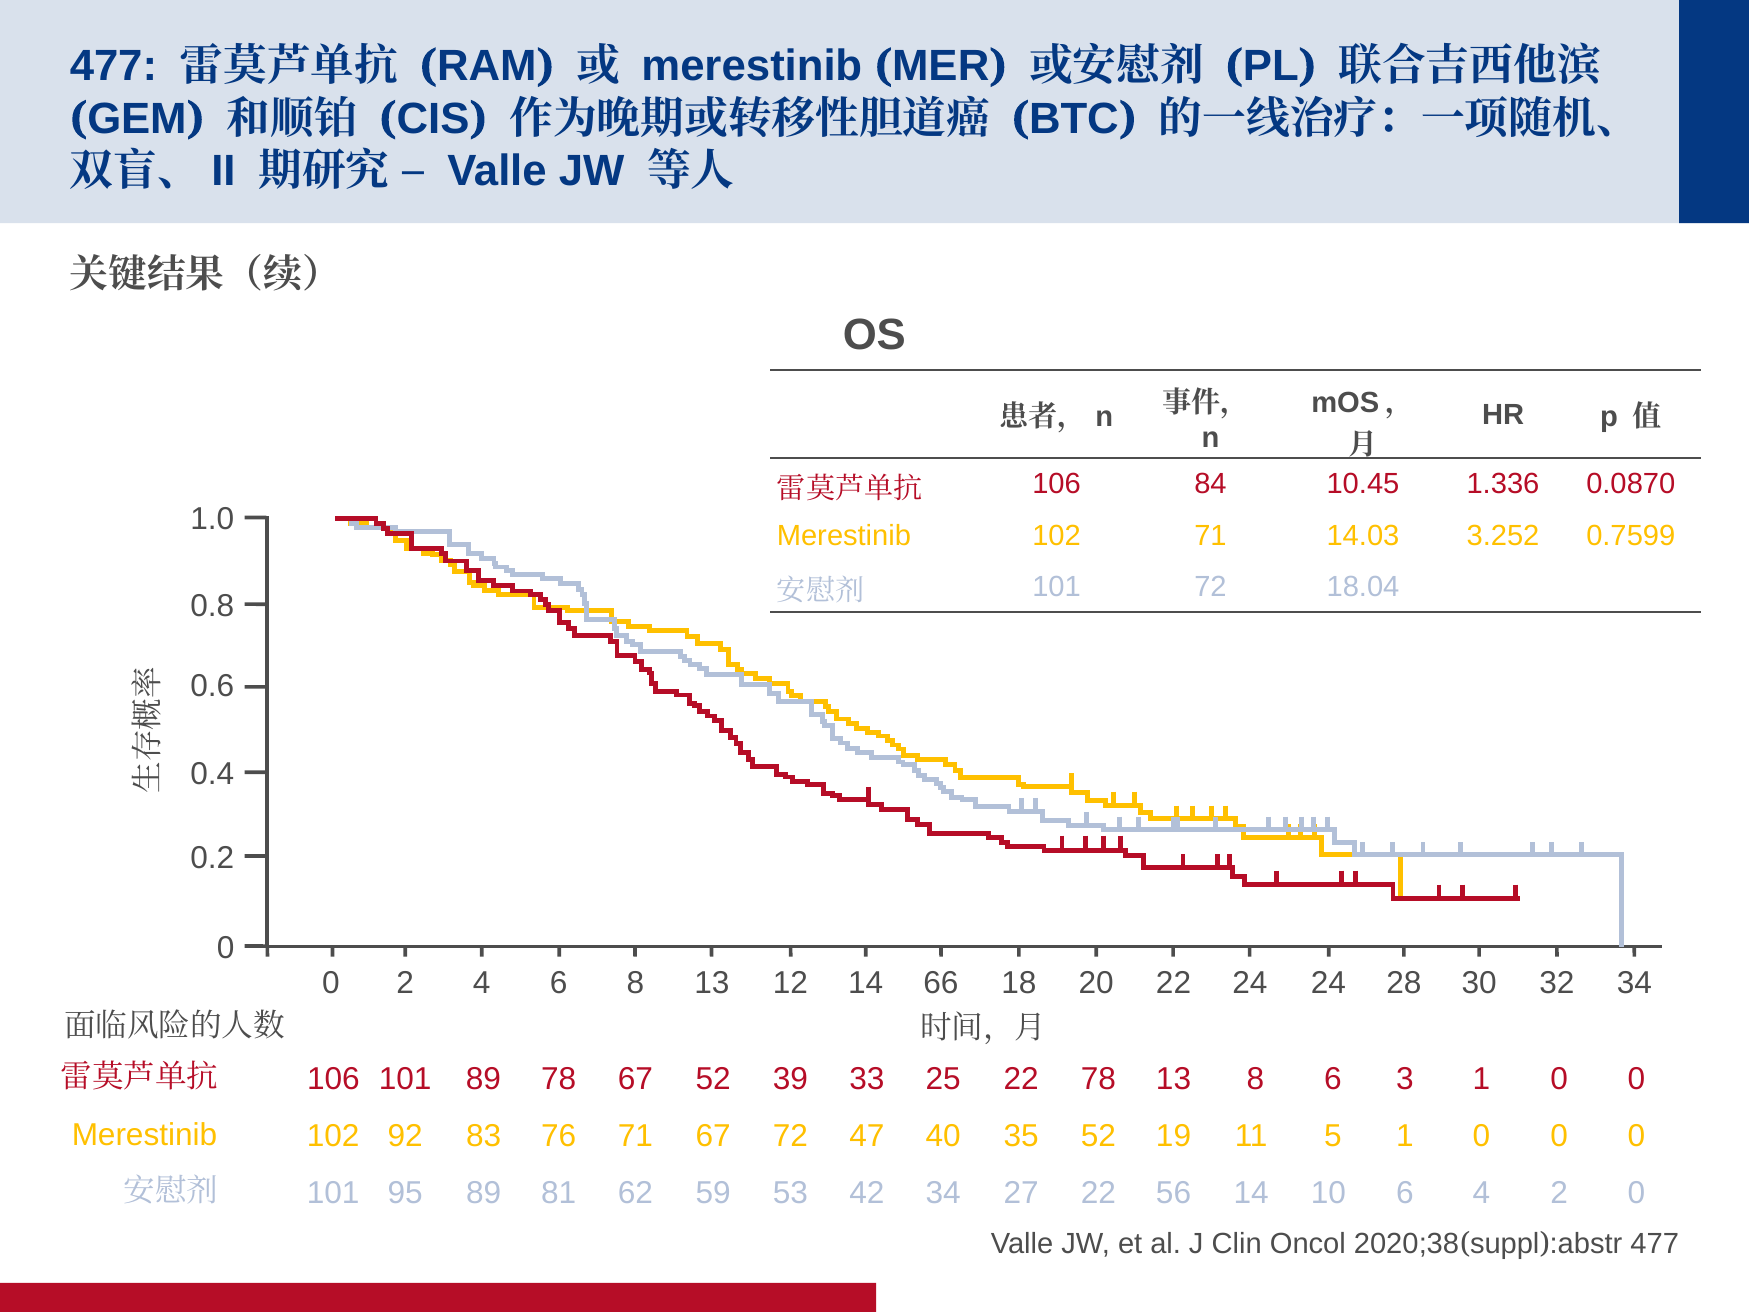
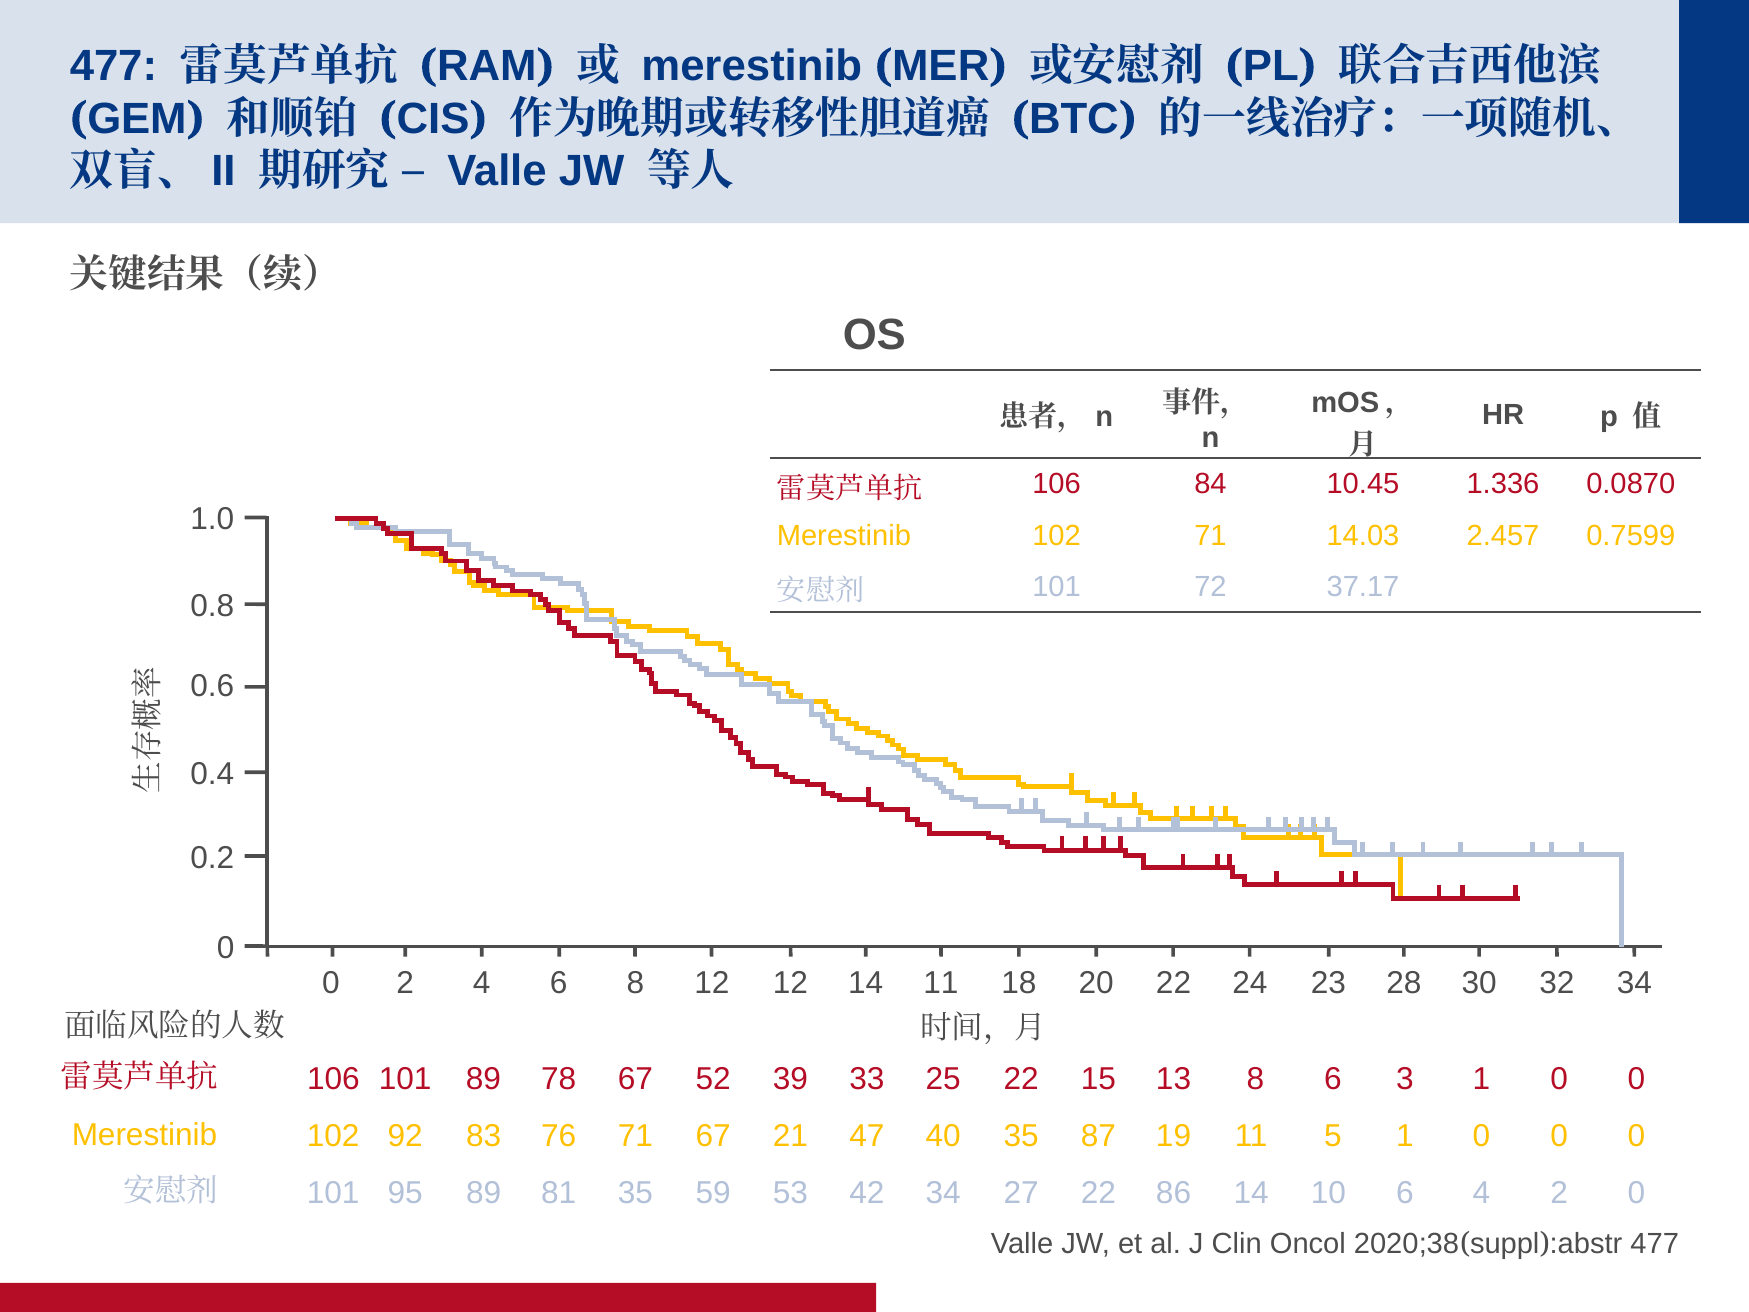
3.252: 3.252 -> 2.457
18.04: 18.04 -> 37.17
8 13: 13 -> 12
14 66: 66 -> 11
24 24: 24 -> 23
22 78: 78 -> 15
67 72: 72 -> 21
35 52: 52 -> 87
81 62: 62 -> 35
56: 56 -> 86
